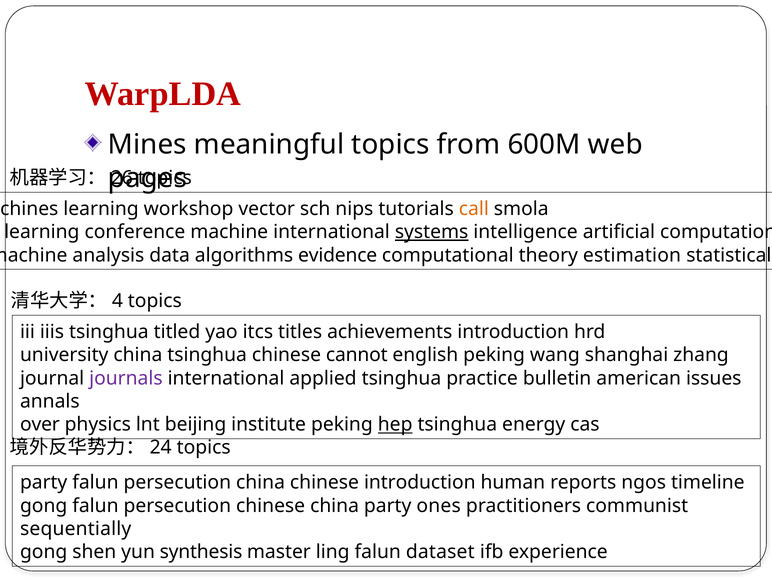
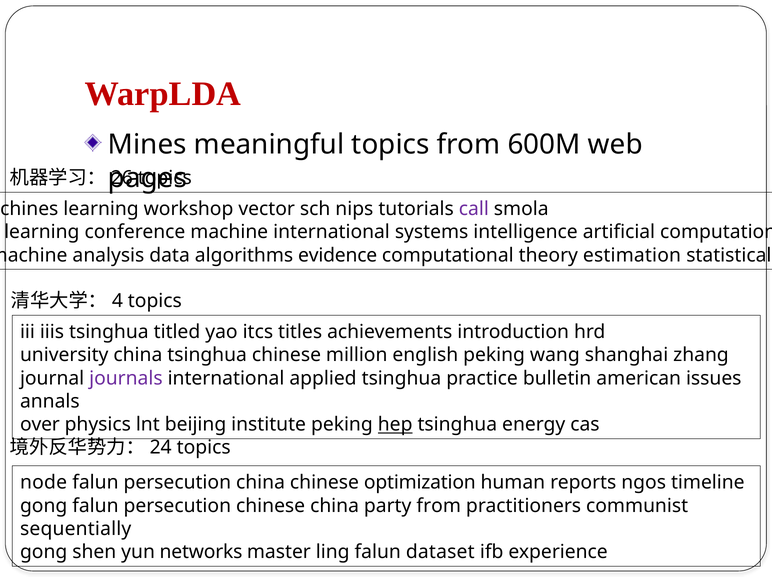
call colour: orange -> purple
systems underline: present -> none
cannot: cannot -> million
party at (44, 483): party -> node
chinese introduction: introduction -> optimization
party ones: ones -> from
synthesis: synthesis -> networks
